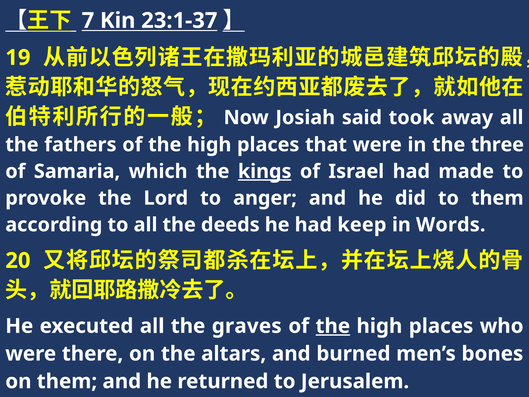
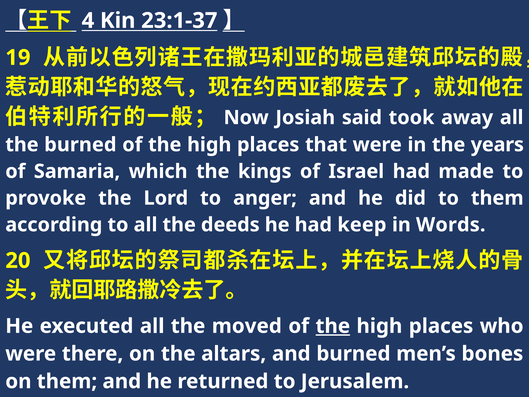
7: 7 -> 4
the fathers: fathers -> burned
three: three -> years
kings underline: present -> none
graves: graves -> moved
